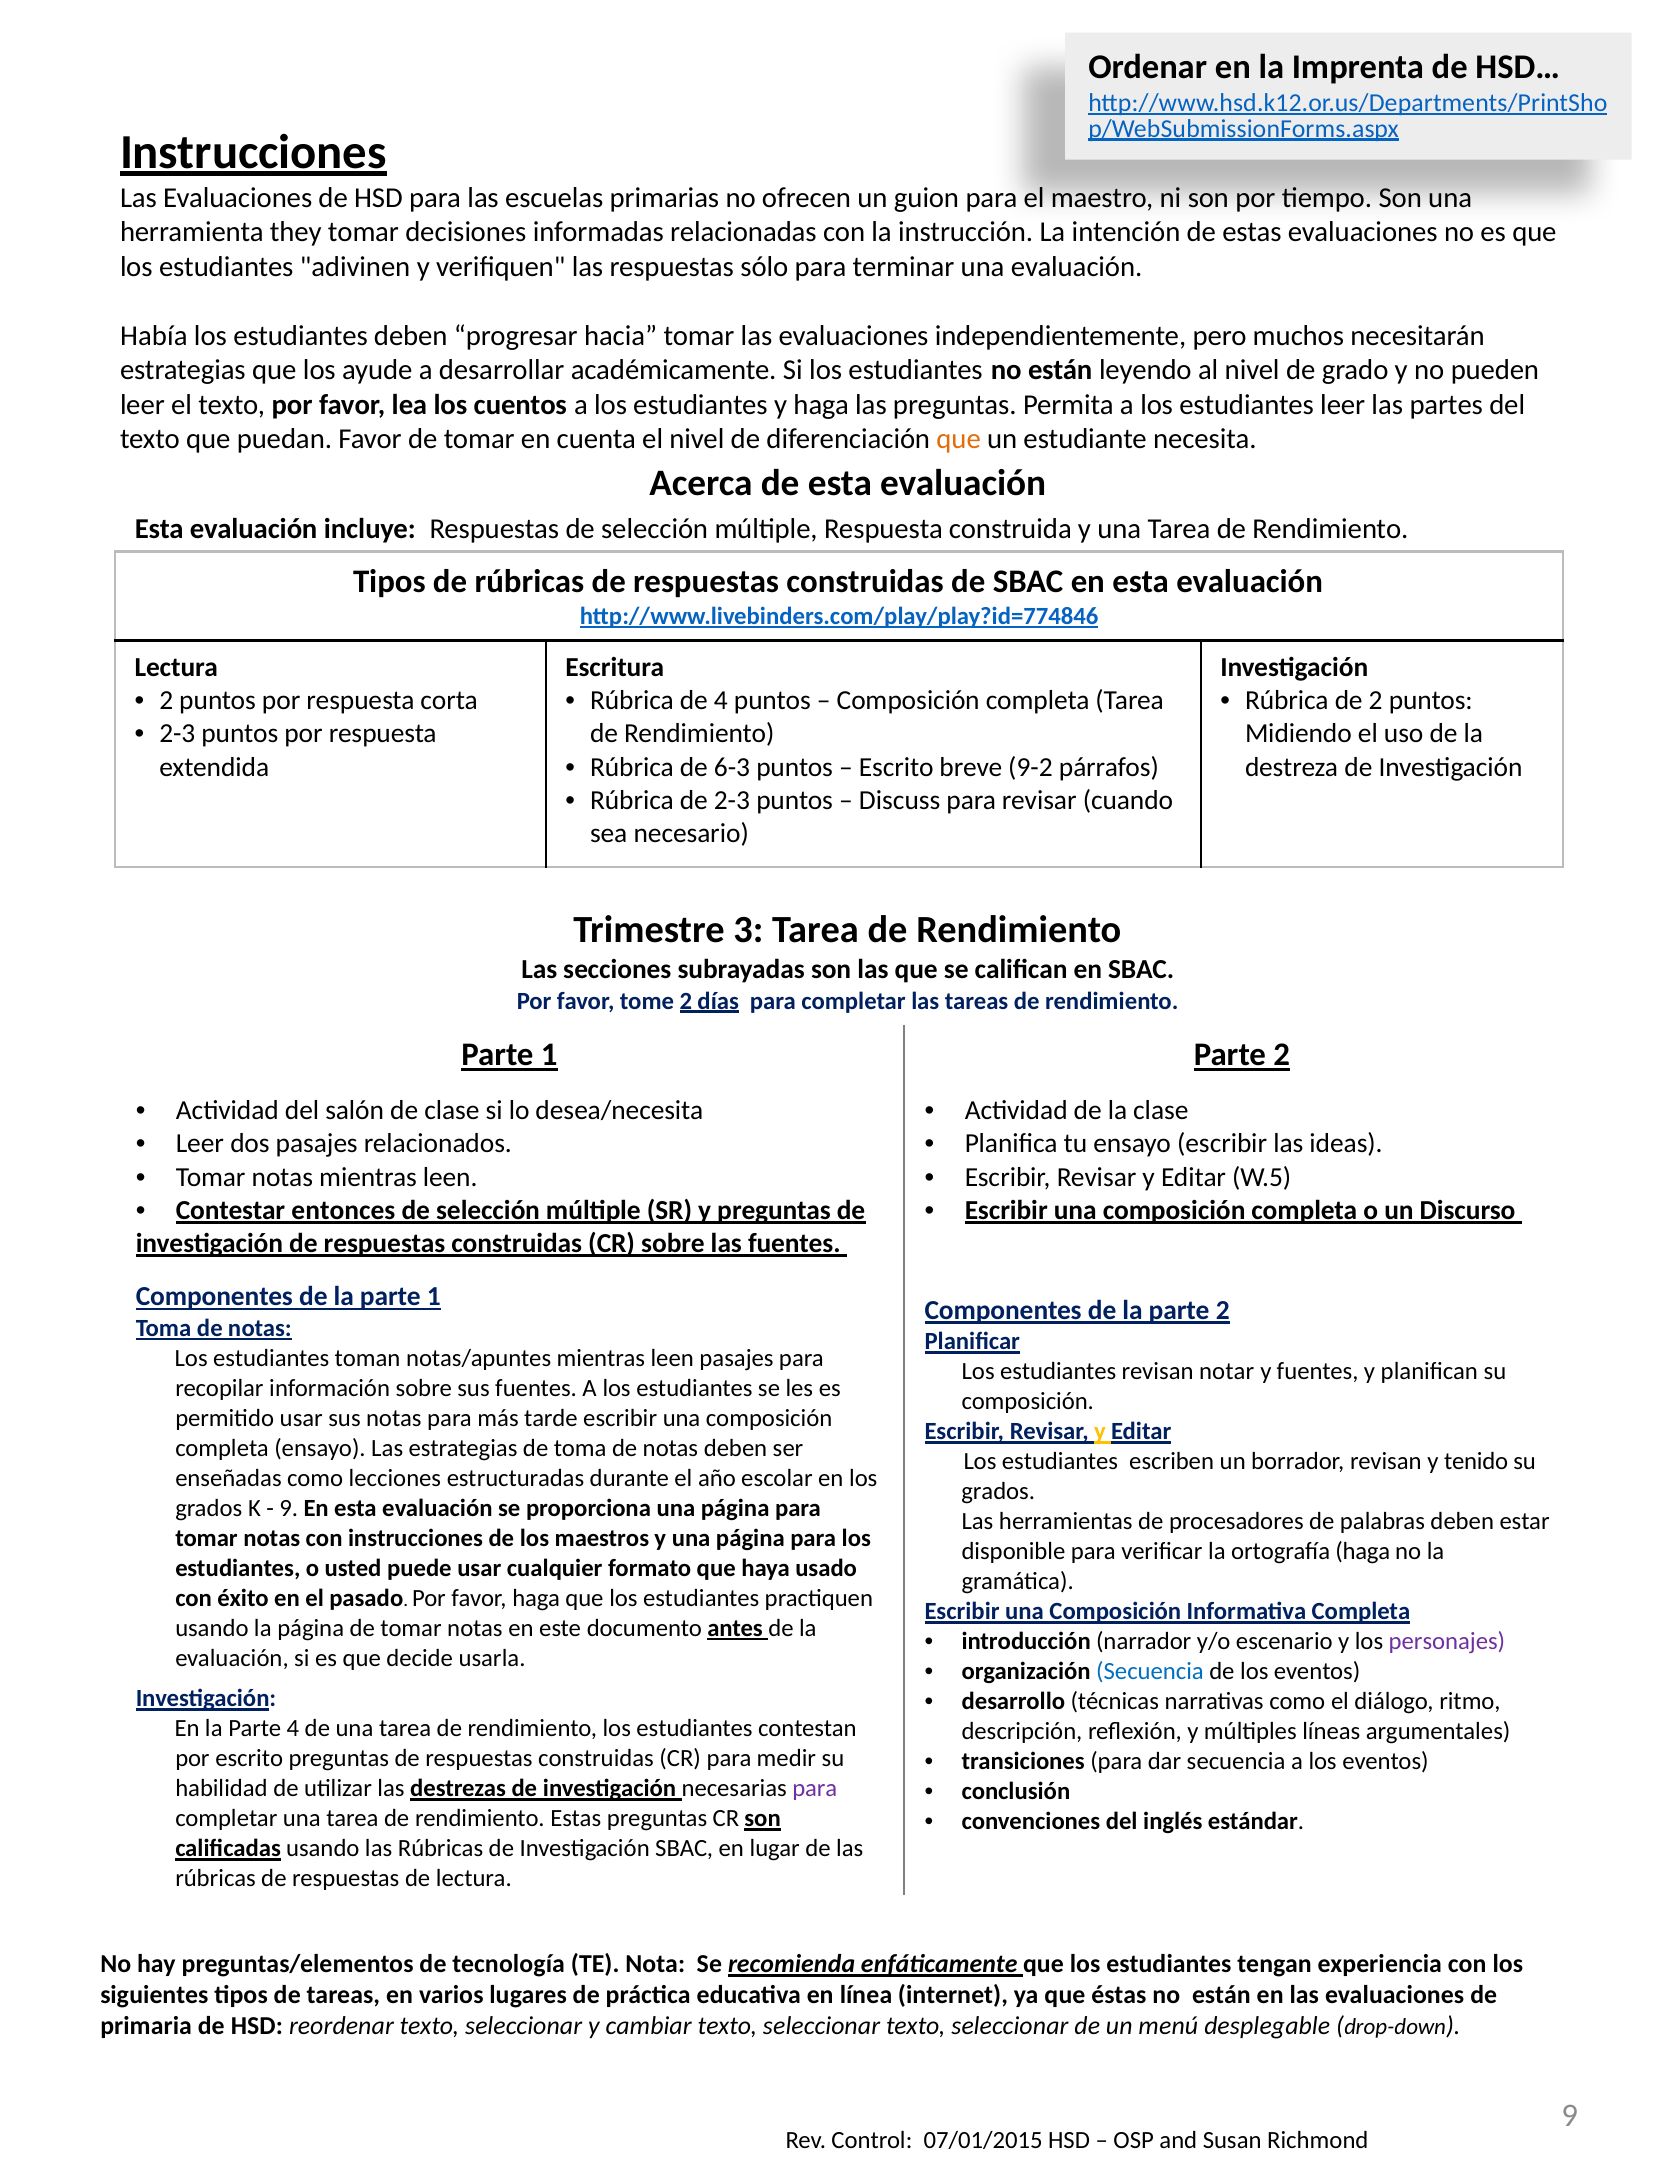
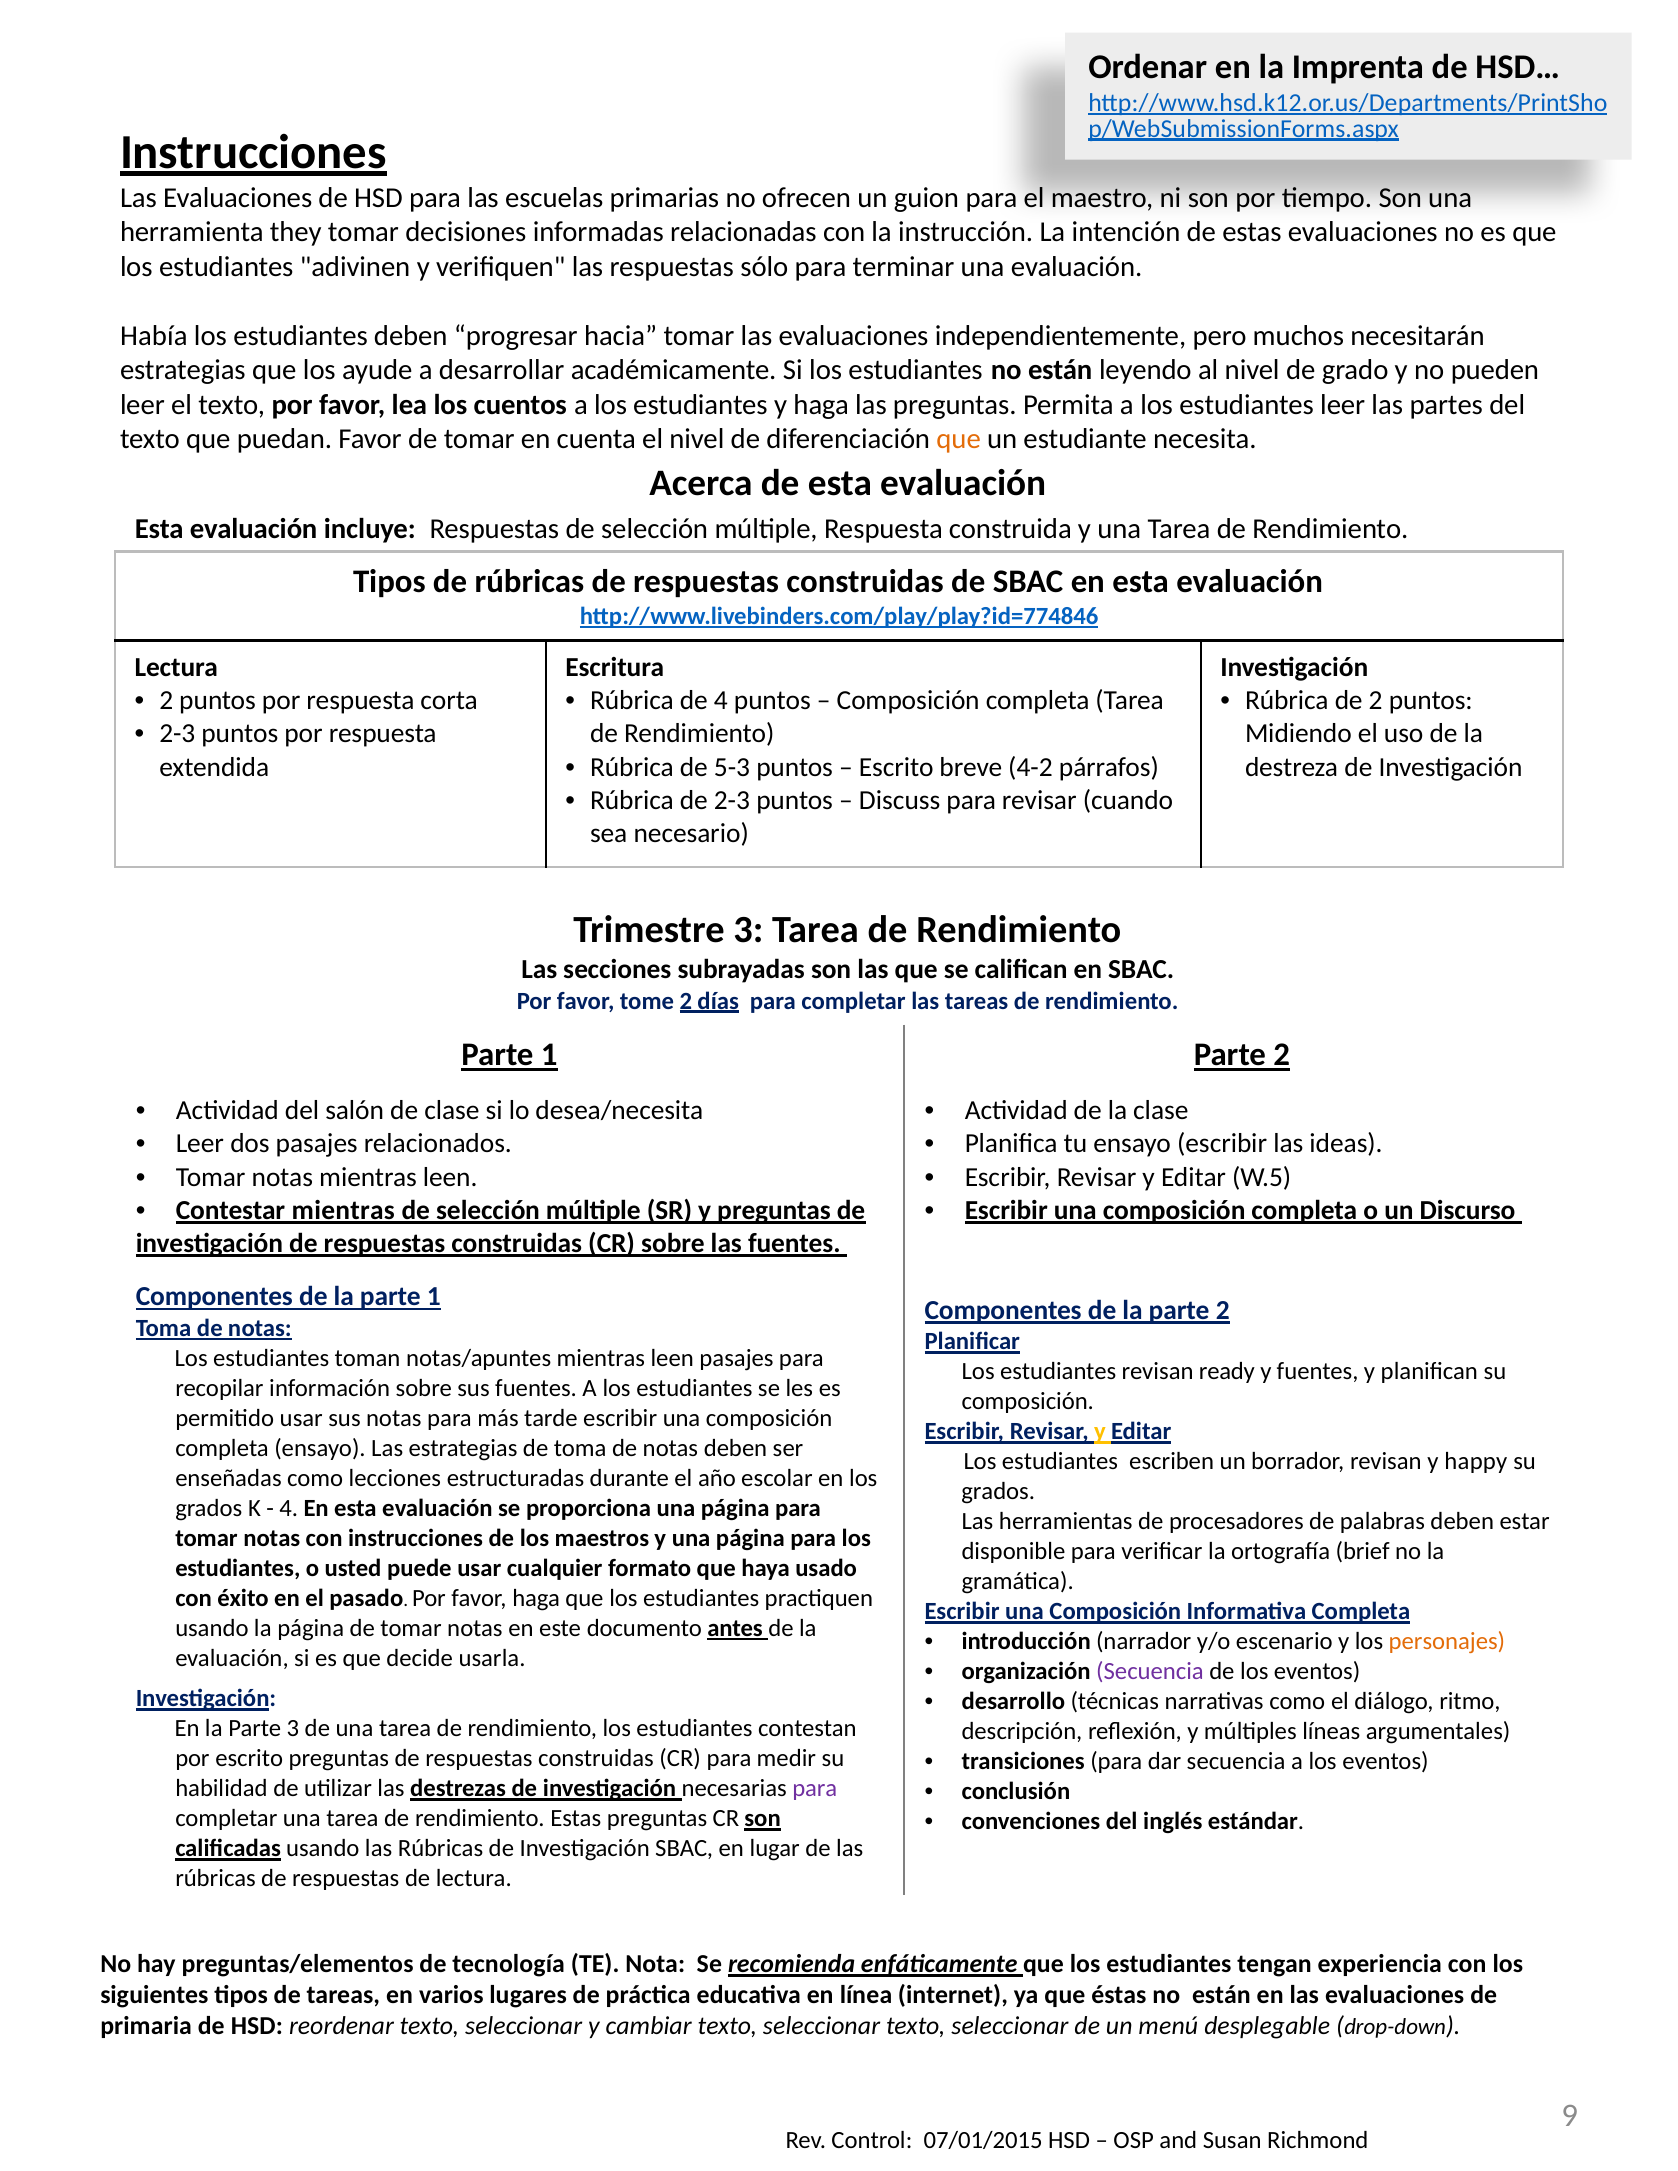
6-3: 6-3 -> 5-3
9-2: 9-2 -> 4-2
Contestar entonces: entonces -> mientras
notar: notar -> ready
tenido: tenido -> happy
9 at (289, 1509): 9 -> 4
ortografía haga: haga -> brief
personajes colour: purple -> orange
Secuencia at (1150, 1672) colour: blue -> purple
Parte 4: 4 -> 3
